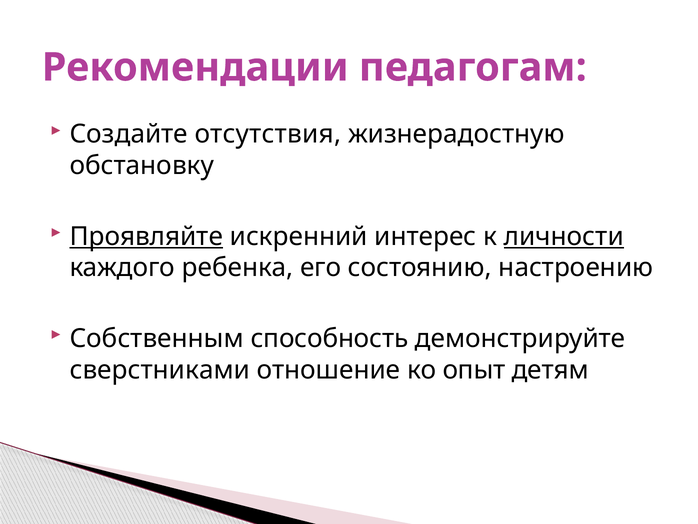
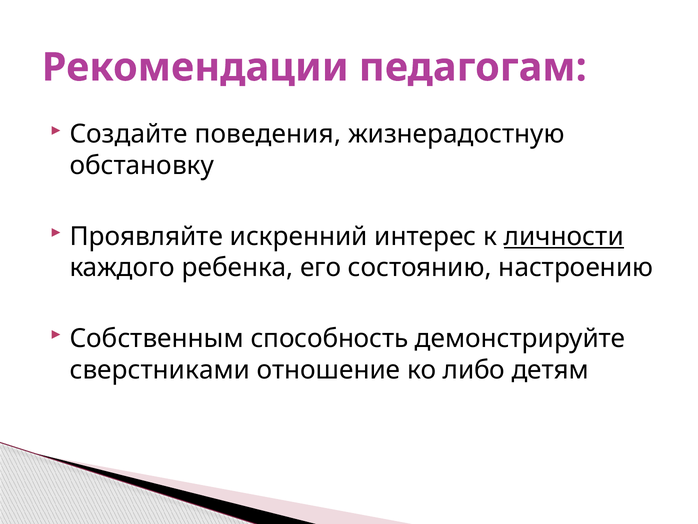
отсутствия: отсутствия -> поведения
Проявляйте underline: present -> none
опыт: опыт -> либо
